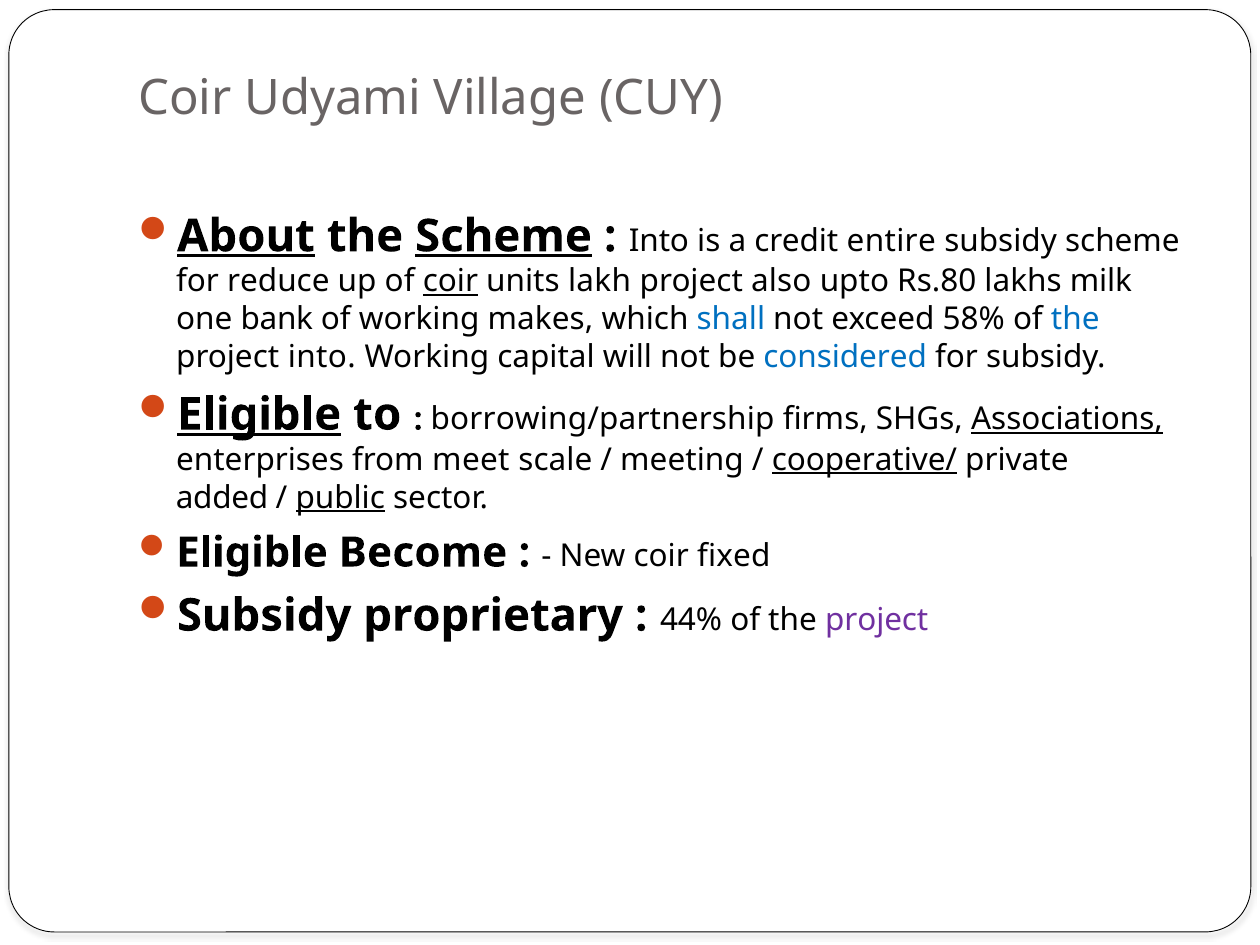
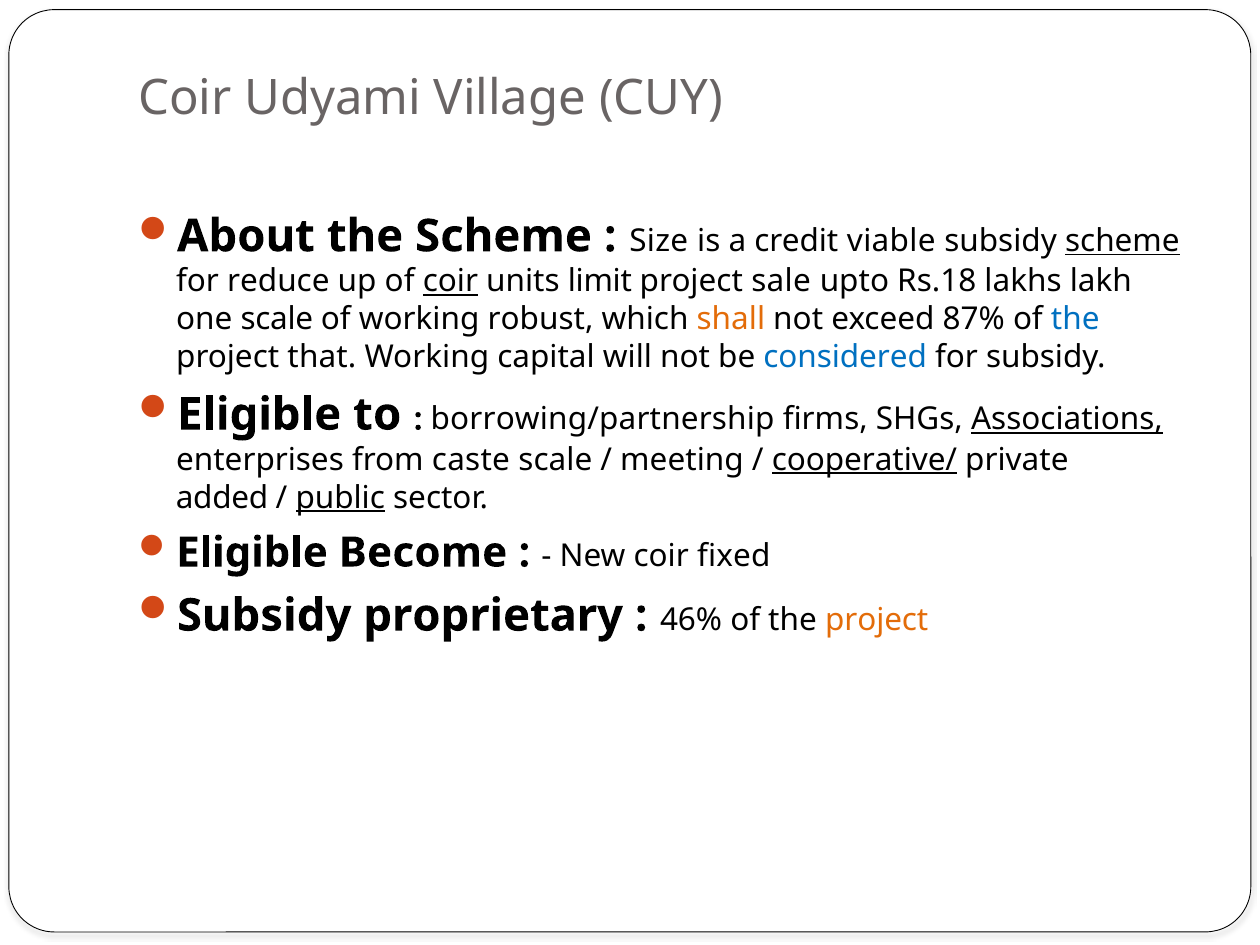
About underline: present -> none
Scheme at (504, 236) underline: present -> none
Into at (659, 241): Into -> Size
entire: entire -> viable
scheme at (1122, 241) underline: none -> present
lakh: lakh -> limit
also: also -> sale
Rs.80: Rs.80 -> Rs.18
milk: milk -> lakh
one bank: bank -> scale
makes: makes -> robust
shall colour: blue -> orange
58%: 58% -> 87%
project into: into -> that
Eligible at (259, 415) underline: present -> none
meet: meet -> caste
44%: 44% -> 46%
project at (877, 620) colour: purple -> orange
